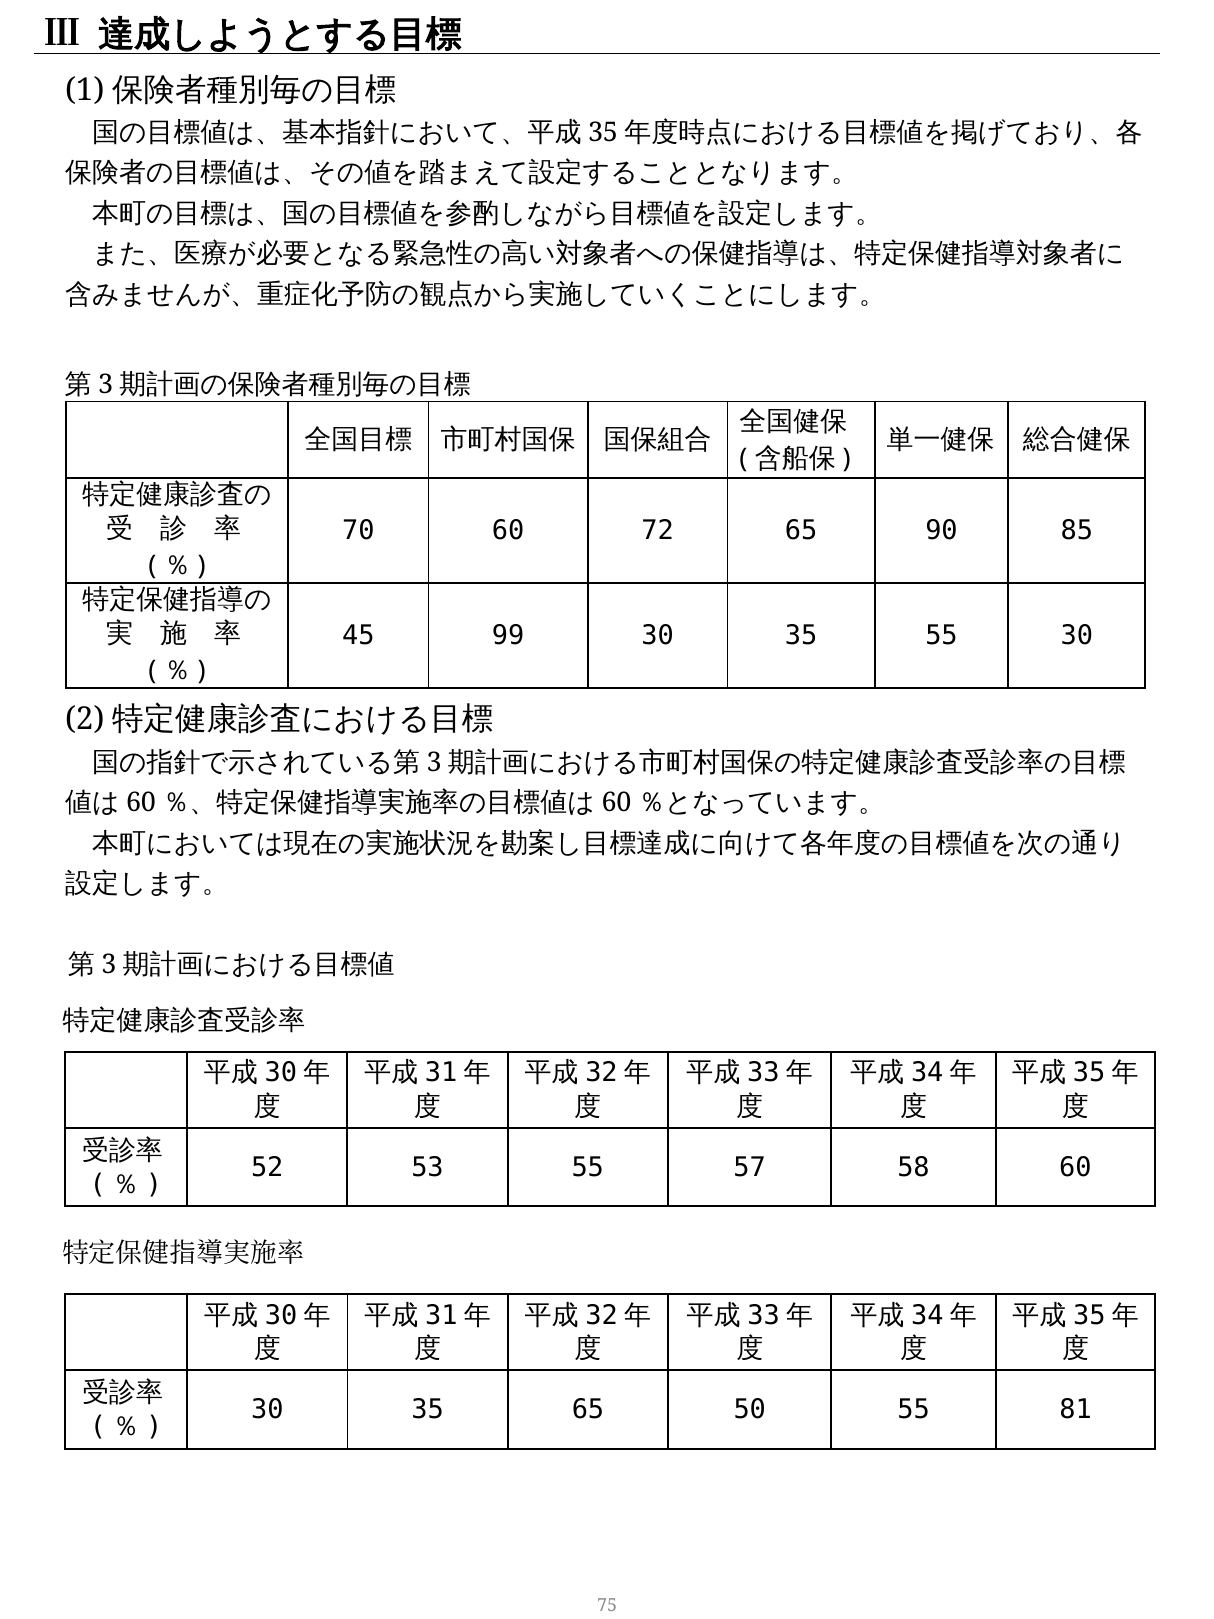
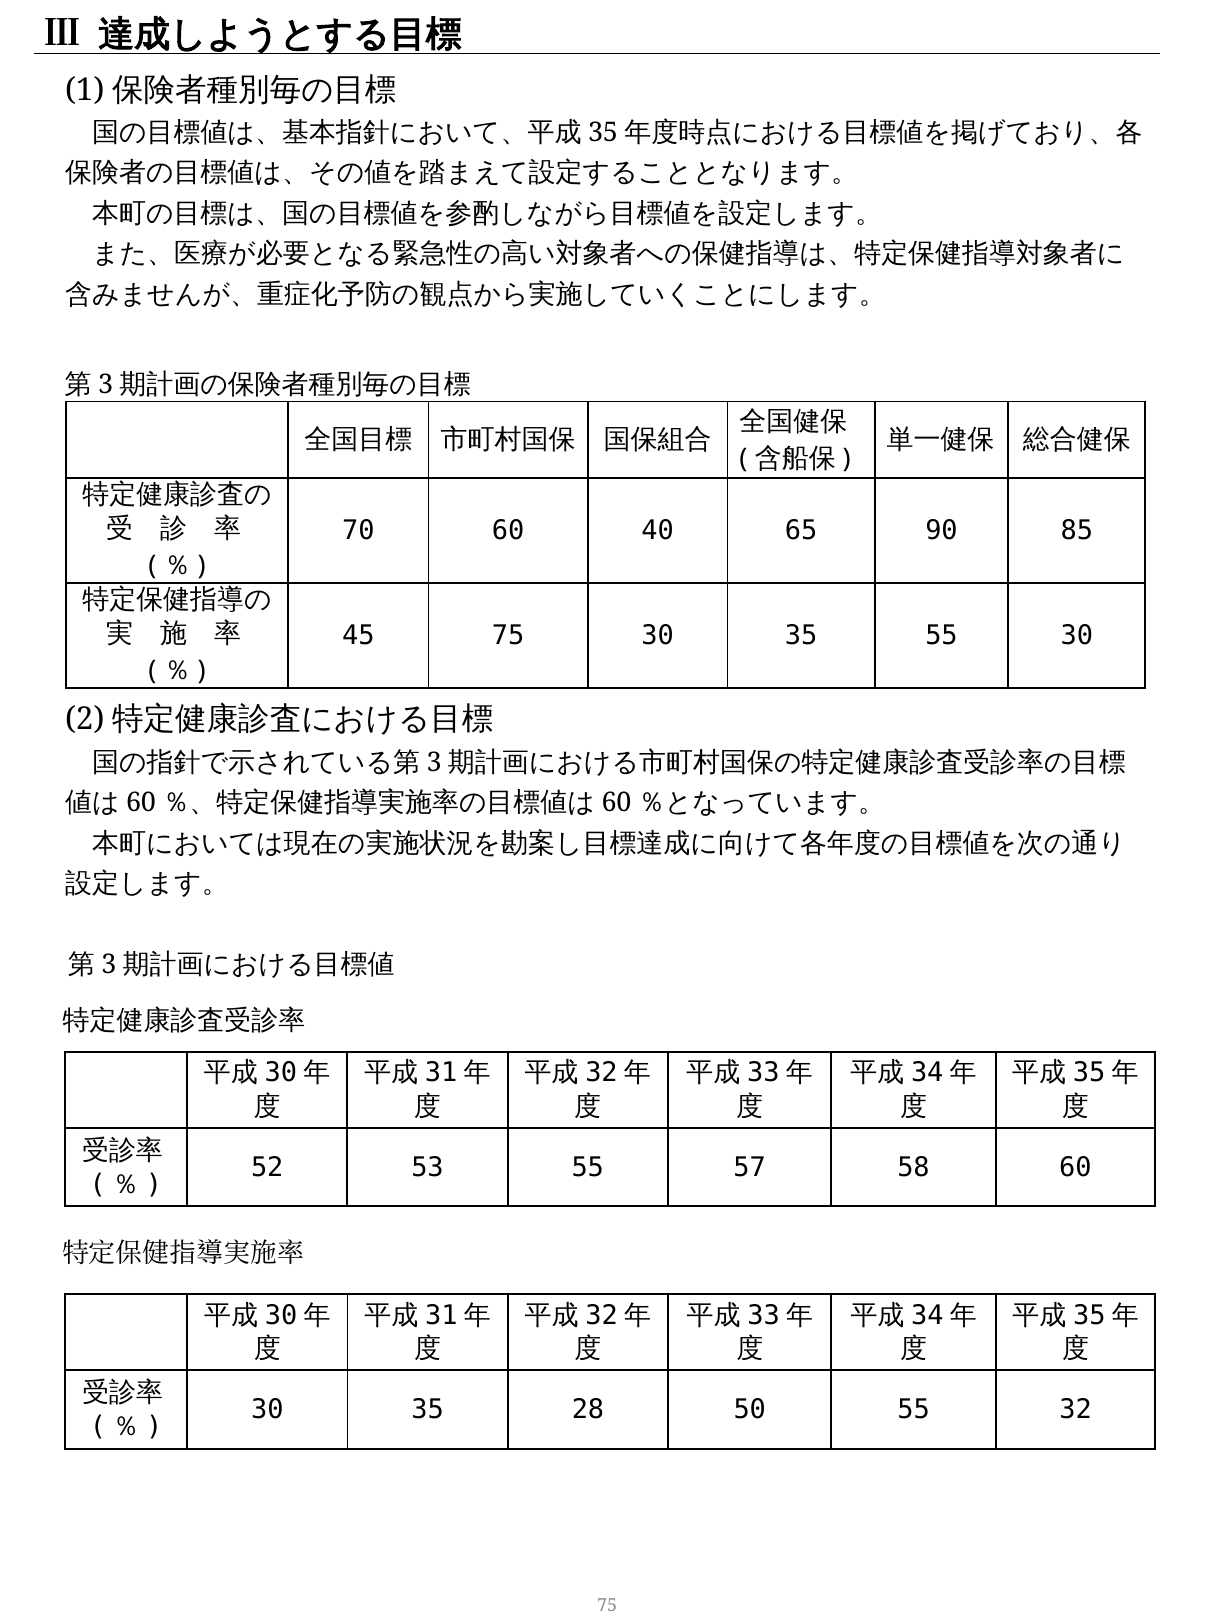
72: 72 -> 40
45 99: 99 -> 75
35 65: 65 -> 28
81: 81 -> 32
